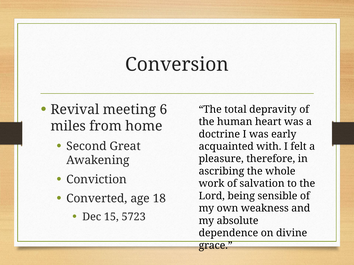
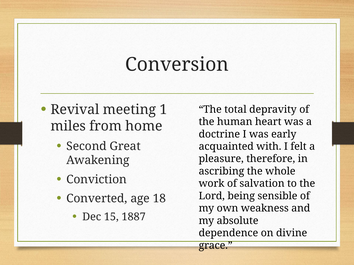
6: 6 -> 1
5723: 5723 -> 1887
